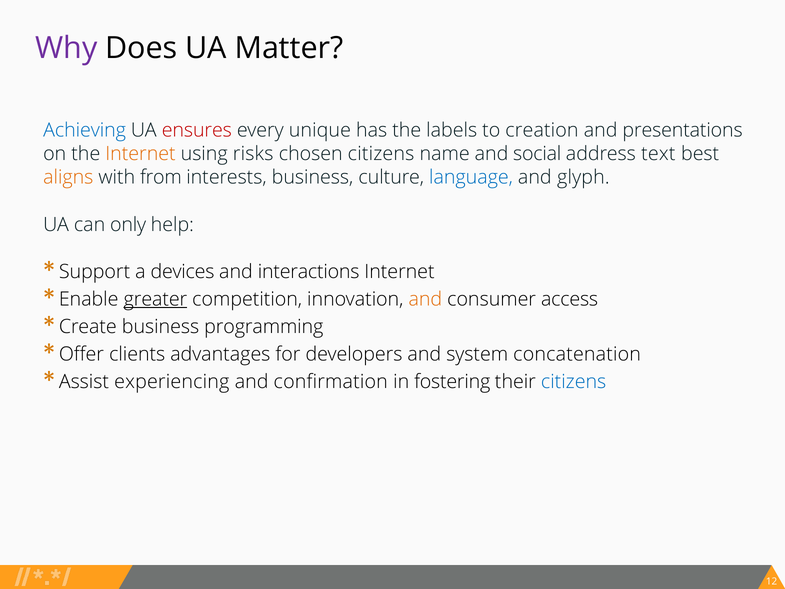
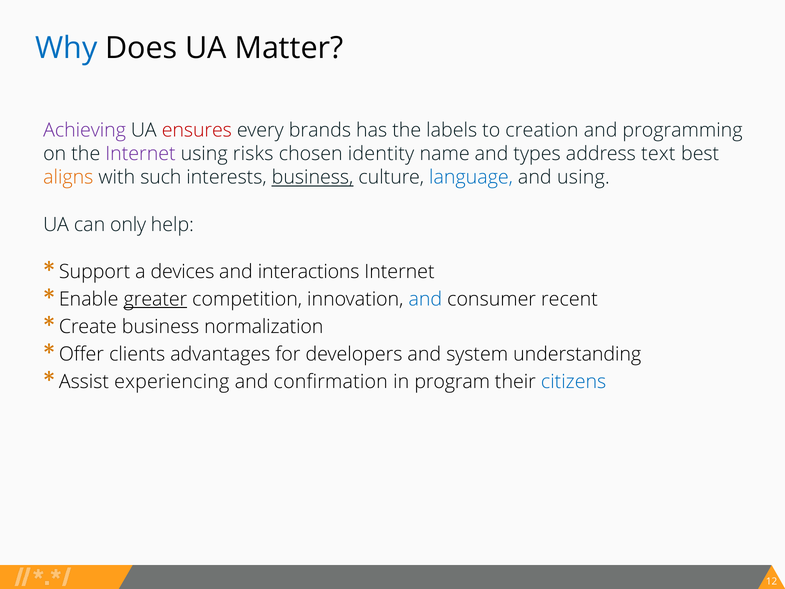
Why colour: purple -> blue
Achieving colour: blue -> purple
unique: unique -> brands
presentations: presentations -> programming
Internet at (140, 154) colour: orange -> purple
chosen citizens: citizens -> identity
social: social -> types
from: from -> such
business at (313, 177) underline: none -> present
and glyph: glyph -> using
and at (425, 299) colour: orange -> blue
access: access -> recent
programming: programming -> normalization
concatenation: concatenation -> understanding
fostering: fostering -> program
